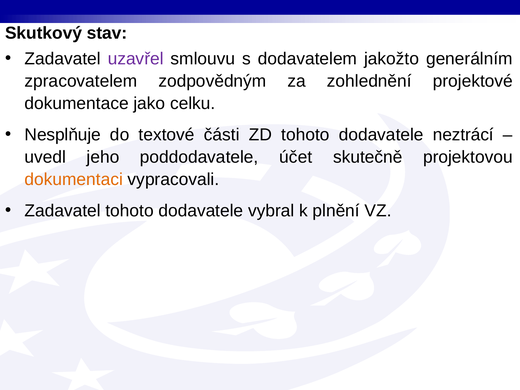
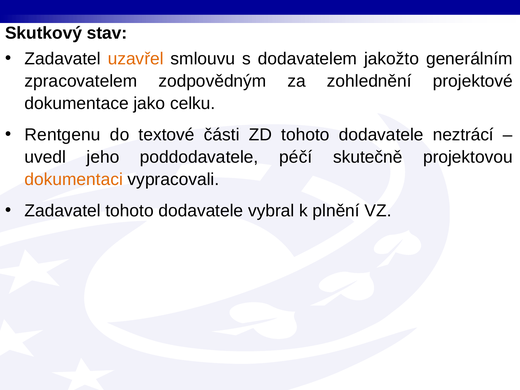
uzavřel colour: purple -> orange
Nesplňuje: Nesplňuje -> Rentgenu
účet: účet -> péčí
